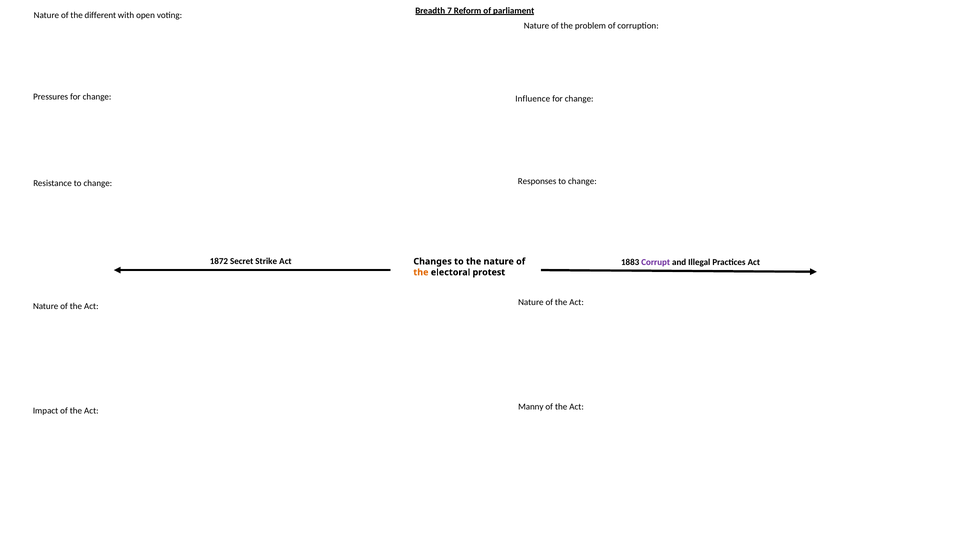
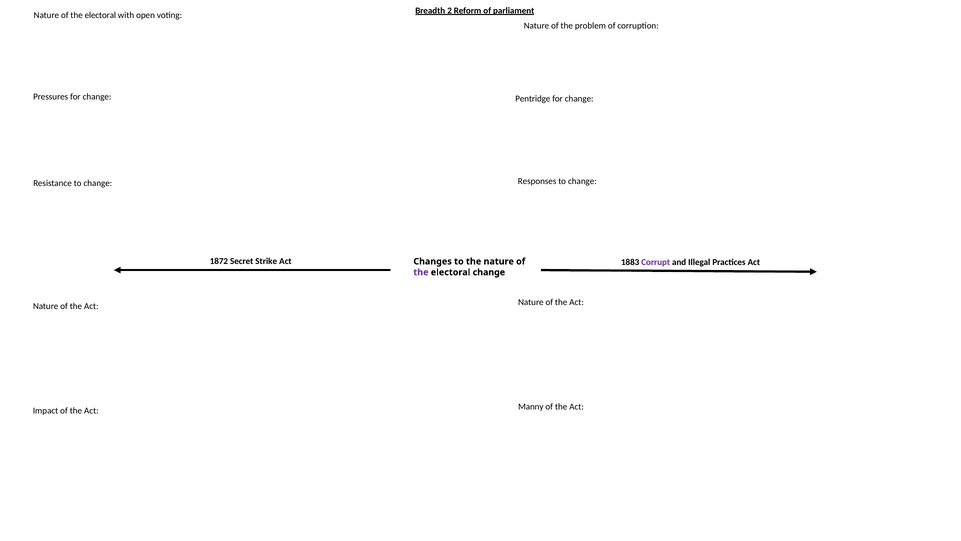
7: 7 -> 2
different at (100, 15): different -> electoral
Influence: Influence -> Pentridge
the at (421, 272) colour: orange -> purple
electoral protest: protest -> change
